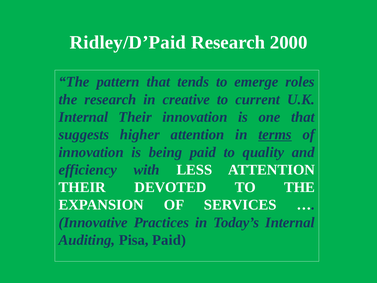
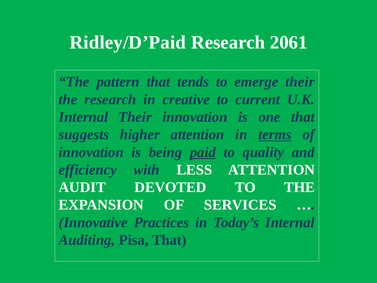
2000: 2000 -> 2061
emerge roles: roles -> their
paid at (203, 152) underline: none -> present
THEIR at (82, 187): THEIR -> AUDIT
Pisa Paid: Paid -> That
